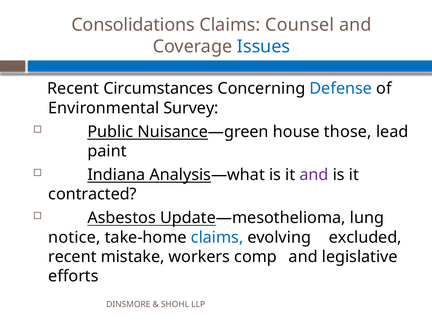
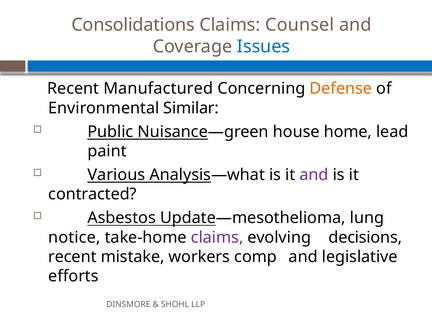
Circumstances: Circumstances -> Manufactured
Defense colour: blue -> orange
Survey: Survey -> Similar
those: those -> home
Indiana: Indiana -> Various
claims at (217, 237) colour: blue -> purple
excluded: excluded -> decisions
